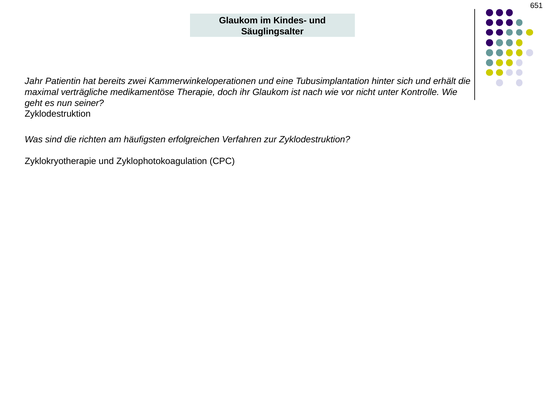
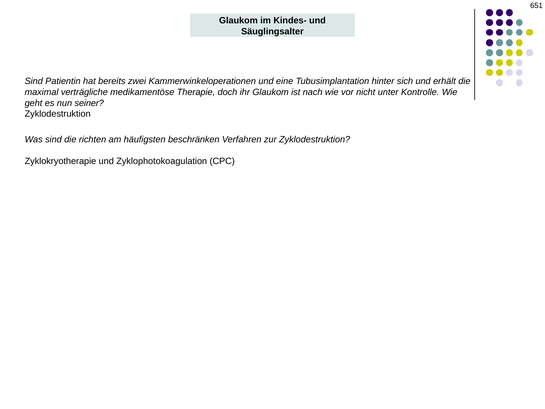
Jahr at (34, 81): Jahr -> Sind
erfolgreichen: erfolgreichen -> beschränken
